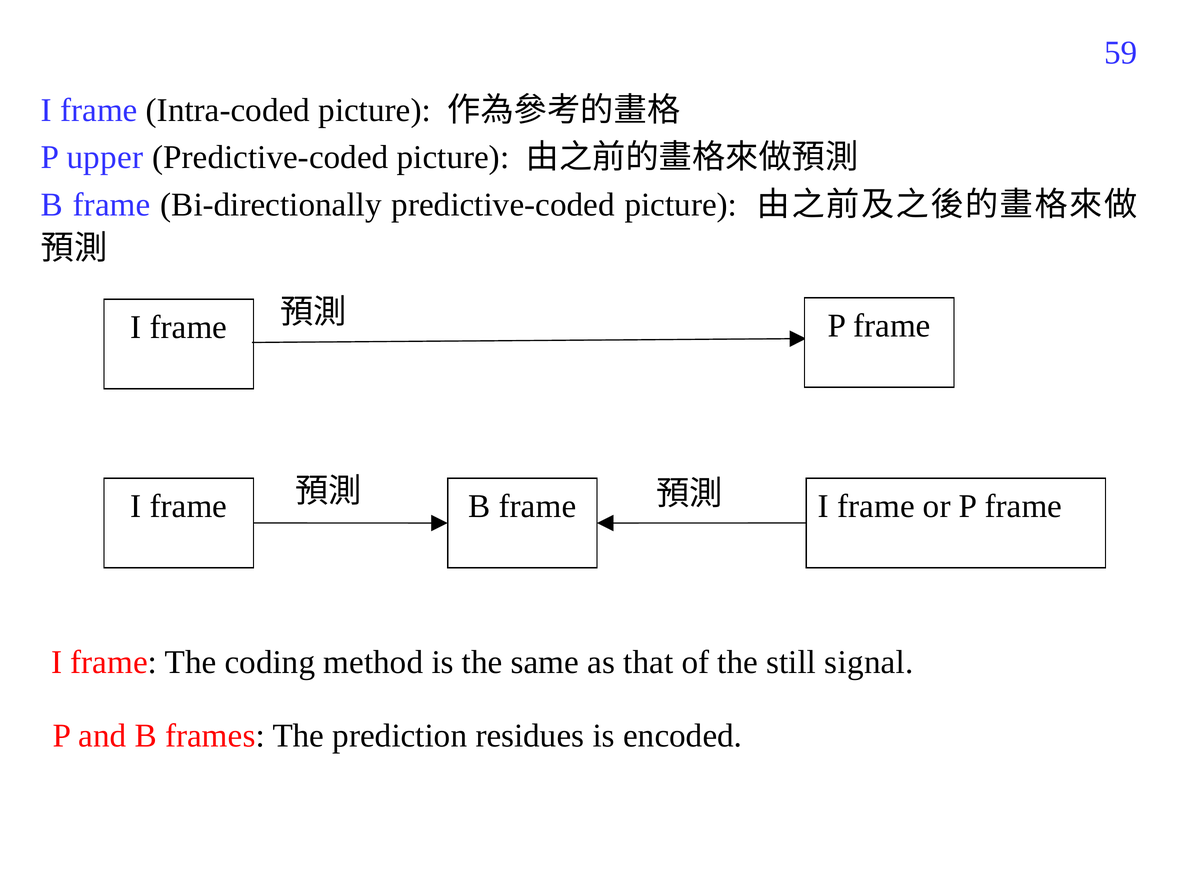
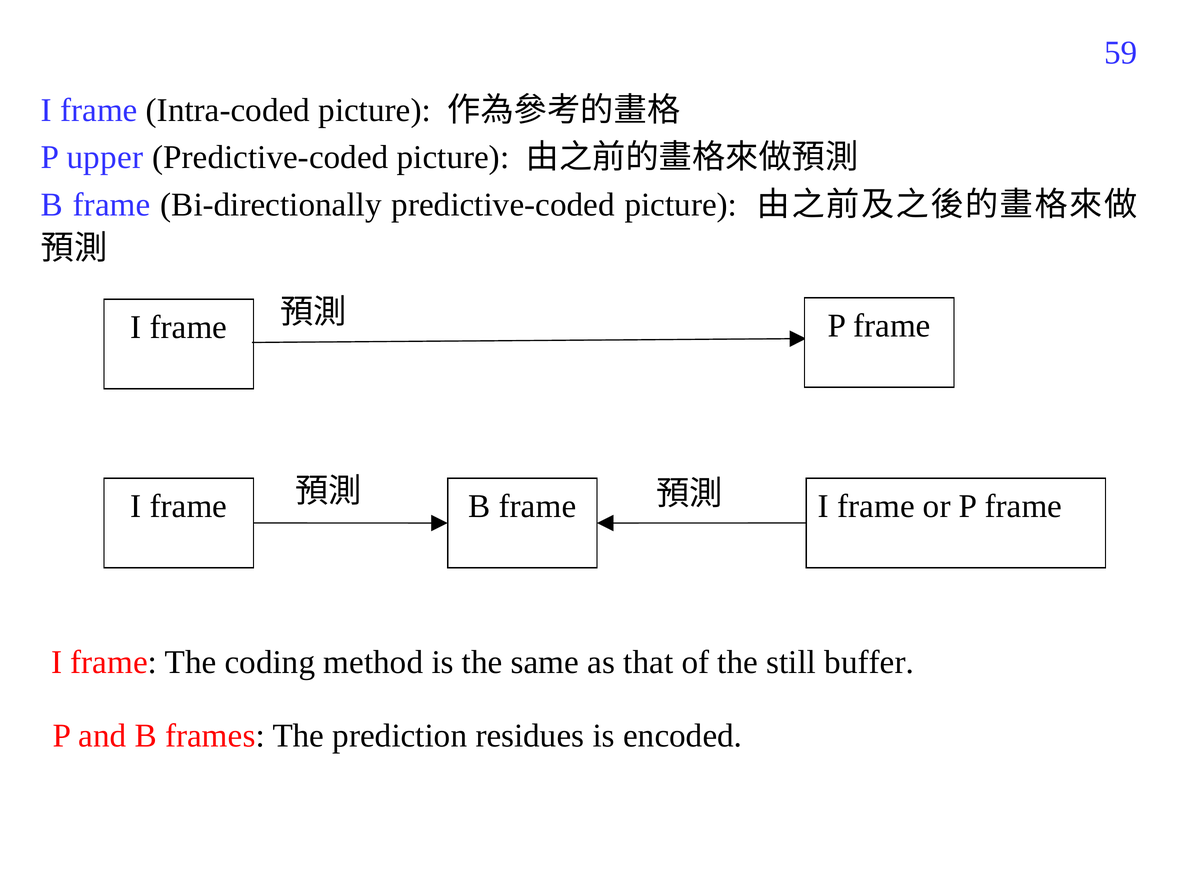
signal: signal -> buffer
